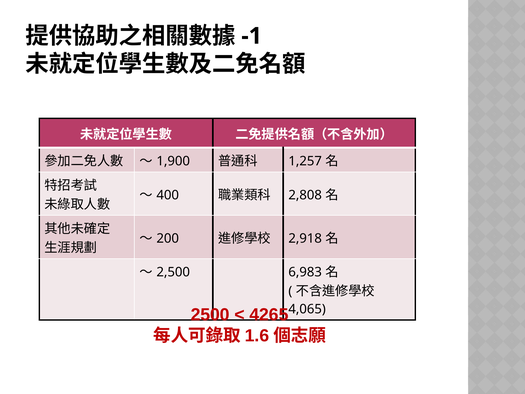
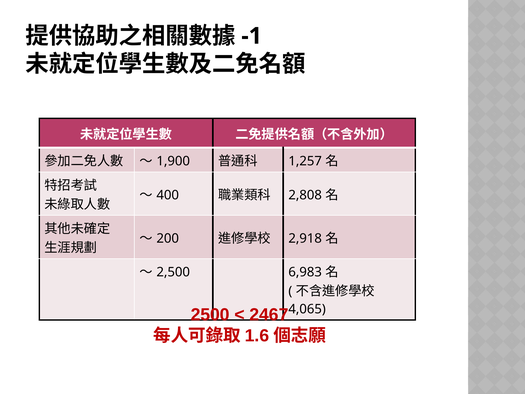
4265: 4265 -> 2467
